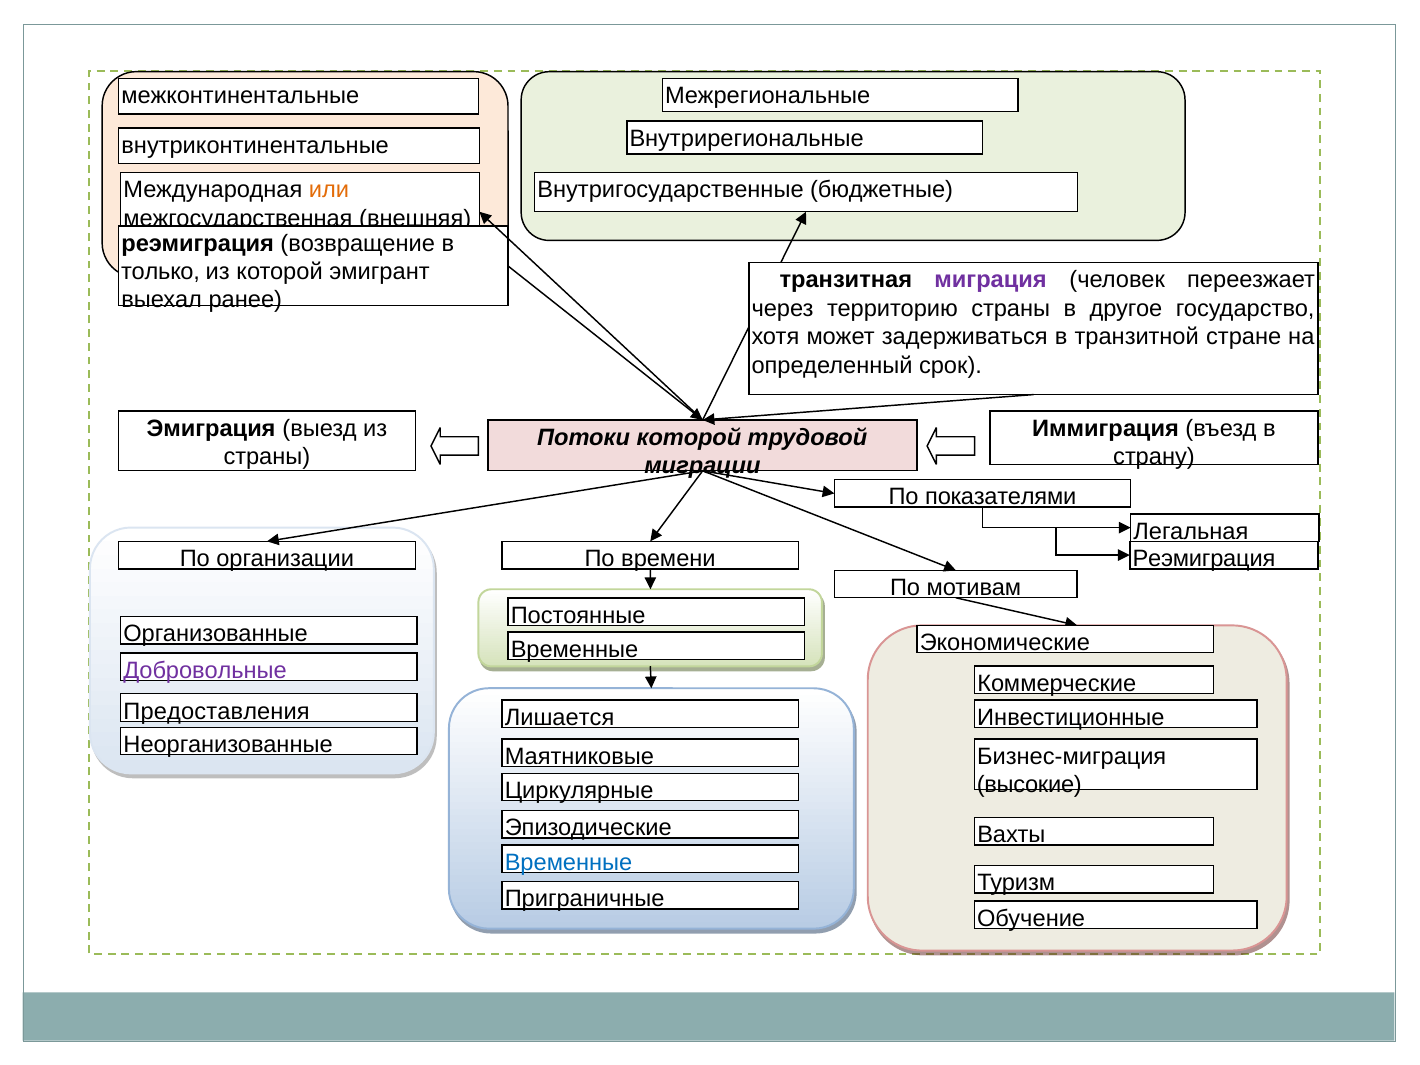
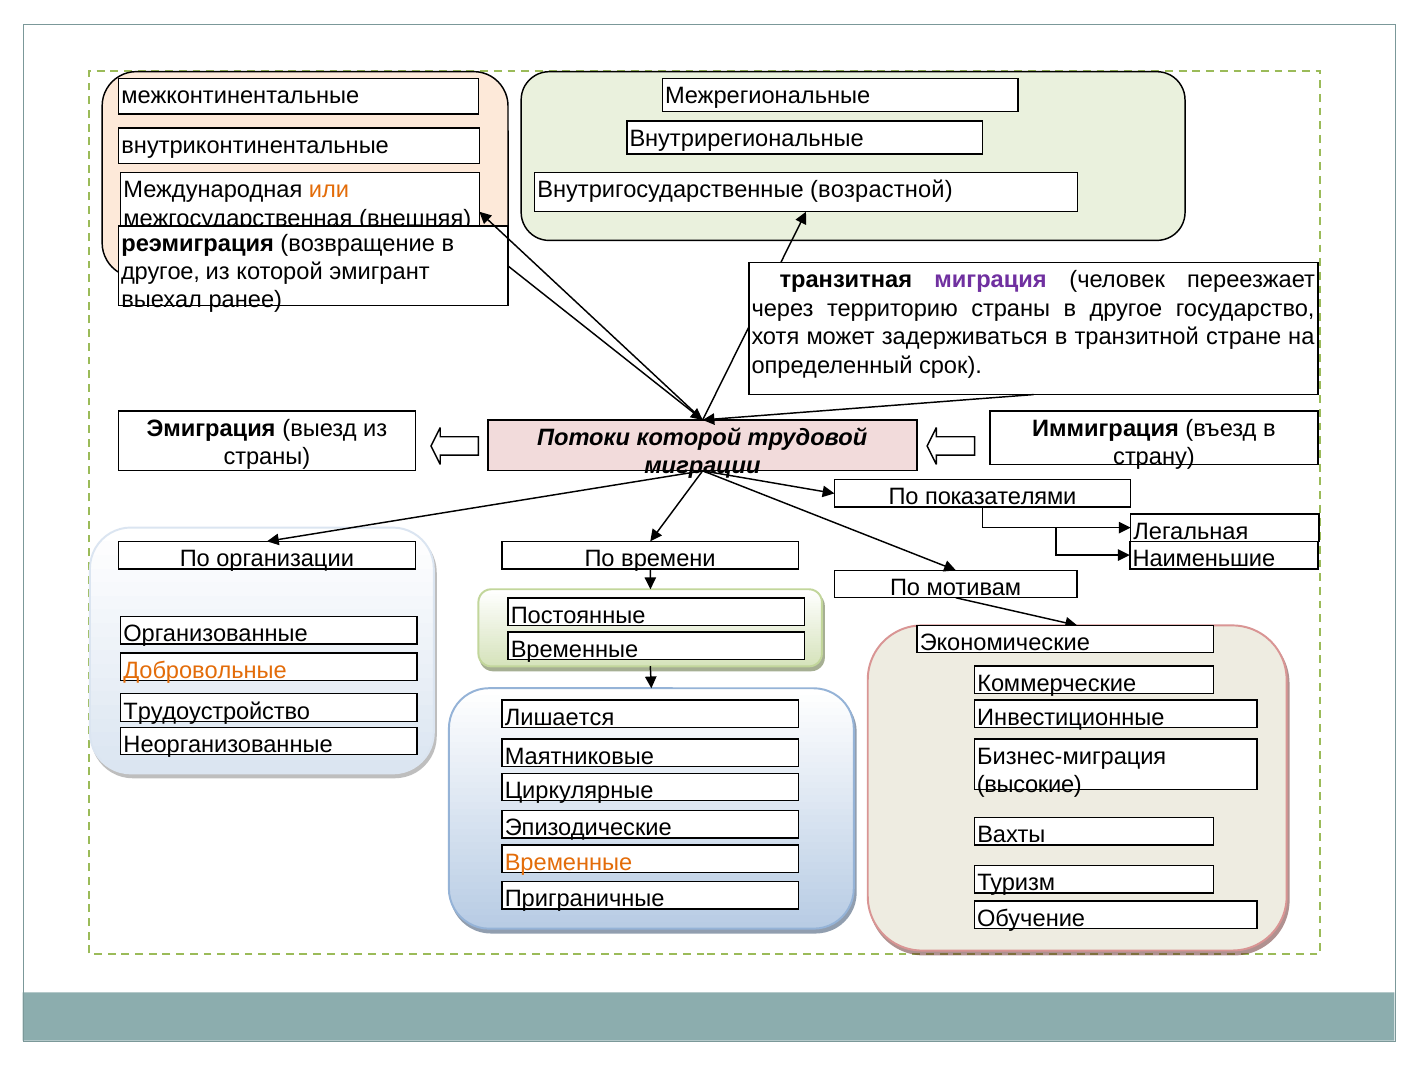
бюджетные: бюджетные -> возрастной
только at (160, 272): только -> другое
Реэмиграция at (1204, 559): Реэмиграция -> Наименьшие
Добровольные colour: purple -> orange
Предоставления: Предоставления -> Трудоустройство
Временные at (569, 862) colour: blue -> orange
